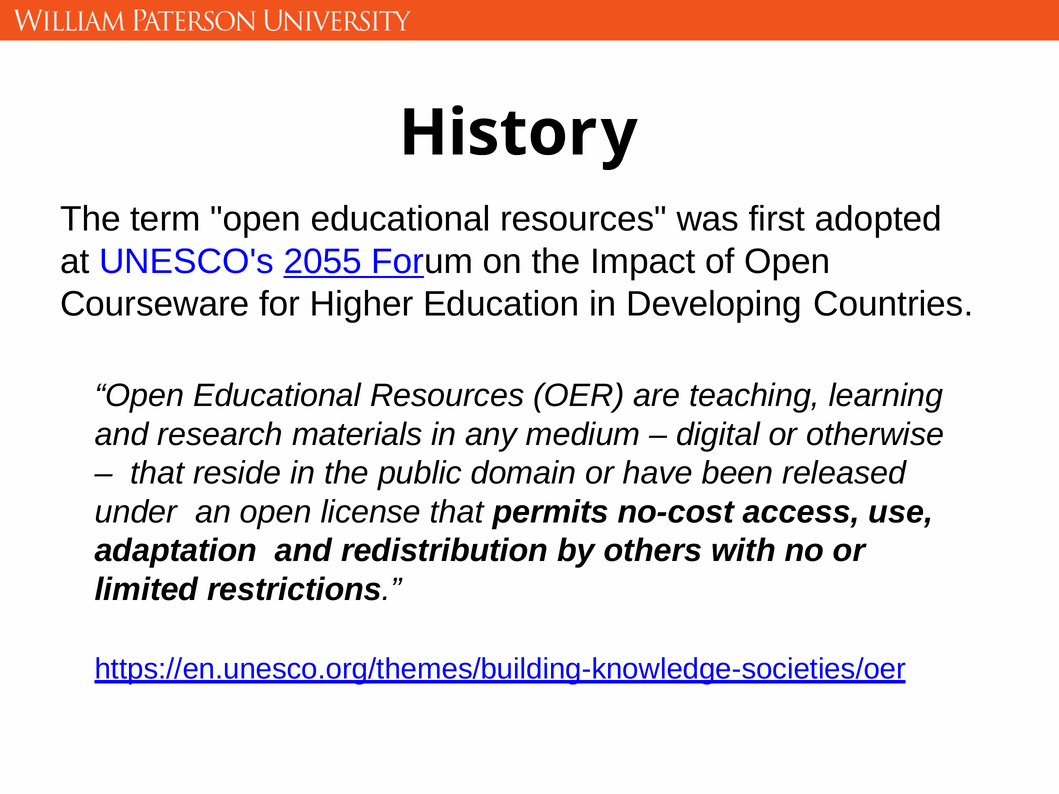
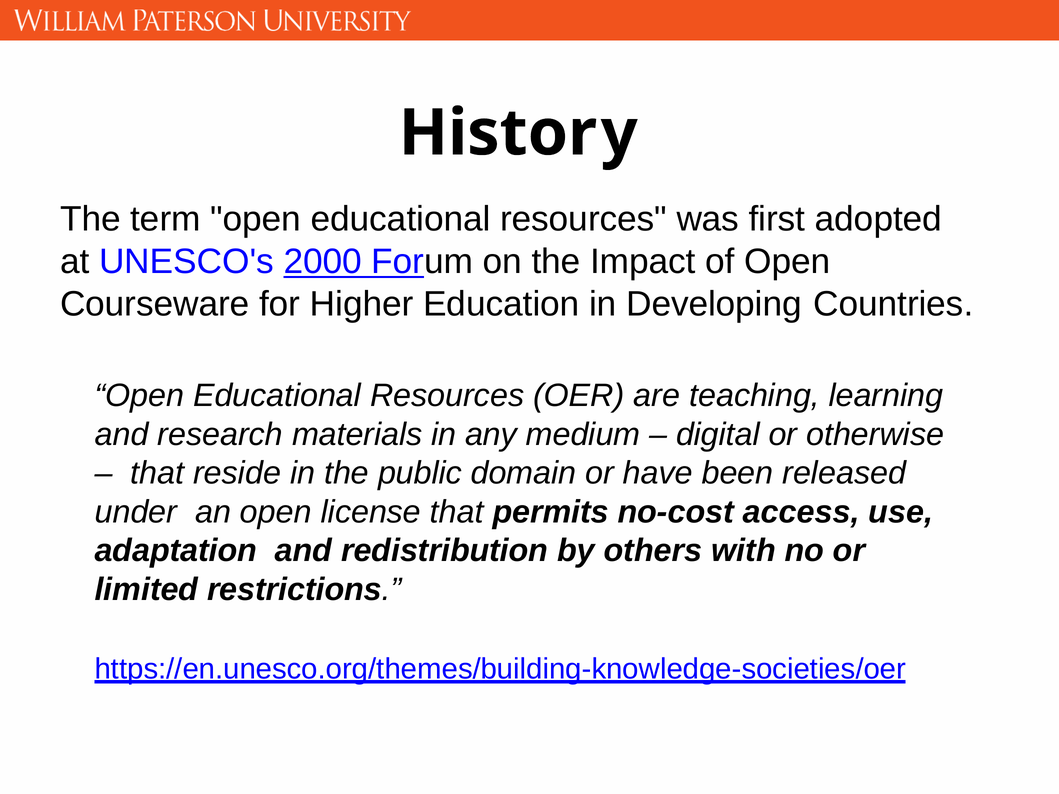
2055: 2055 -> 2000
